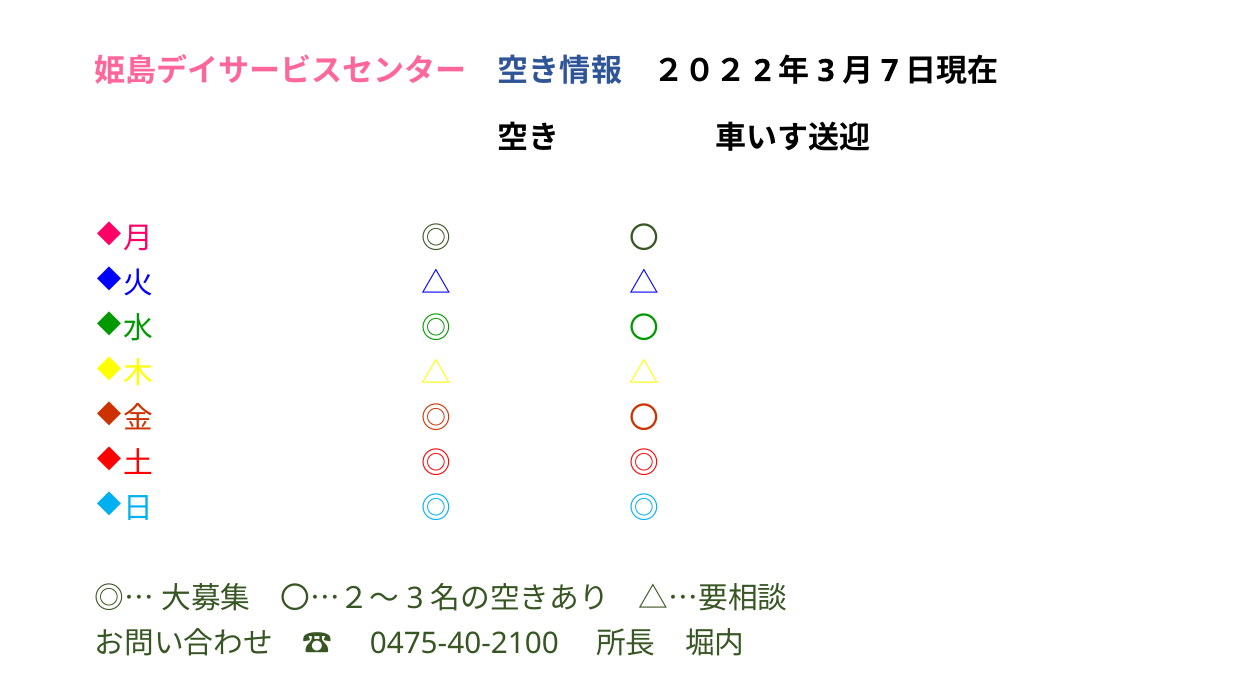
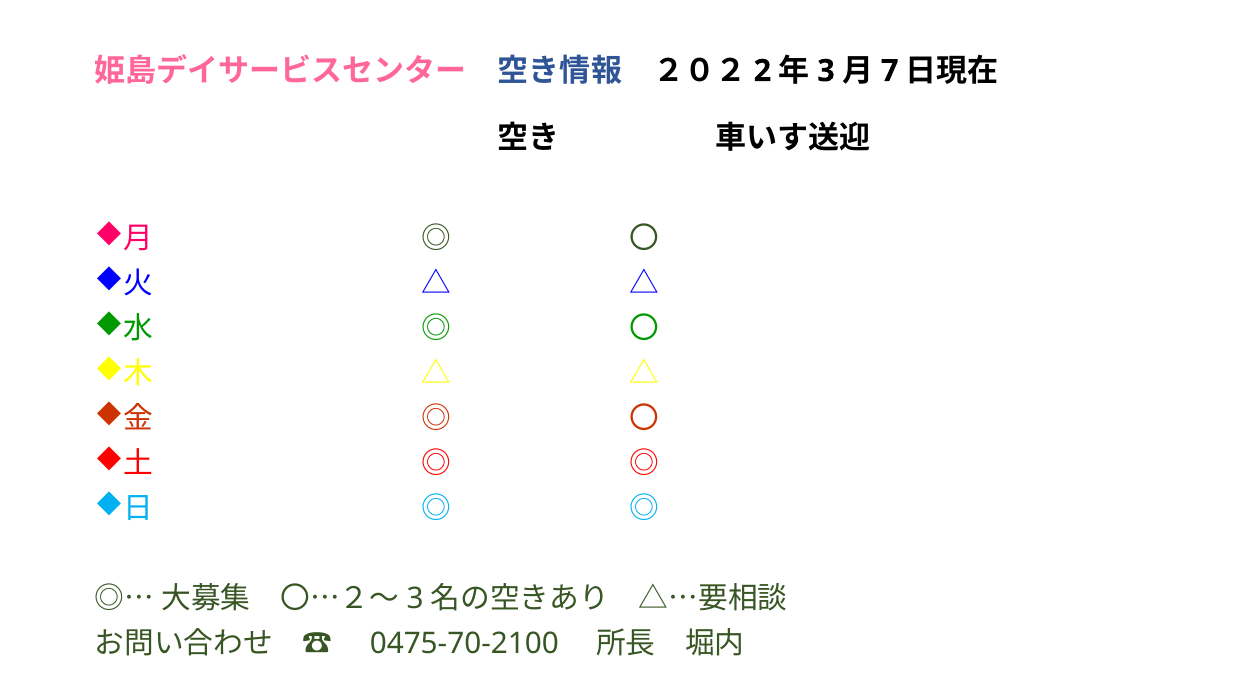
0475-40-2100: 0475-40-2100 -> 0475-70-2100
